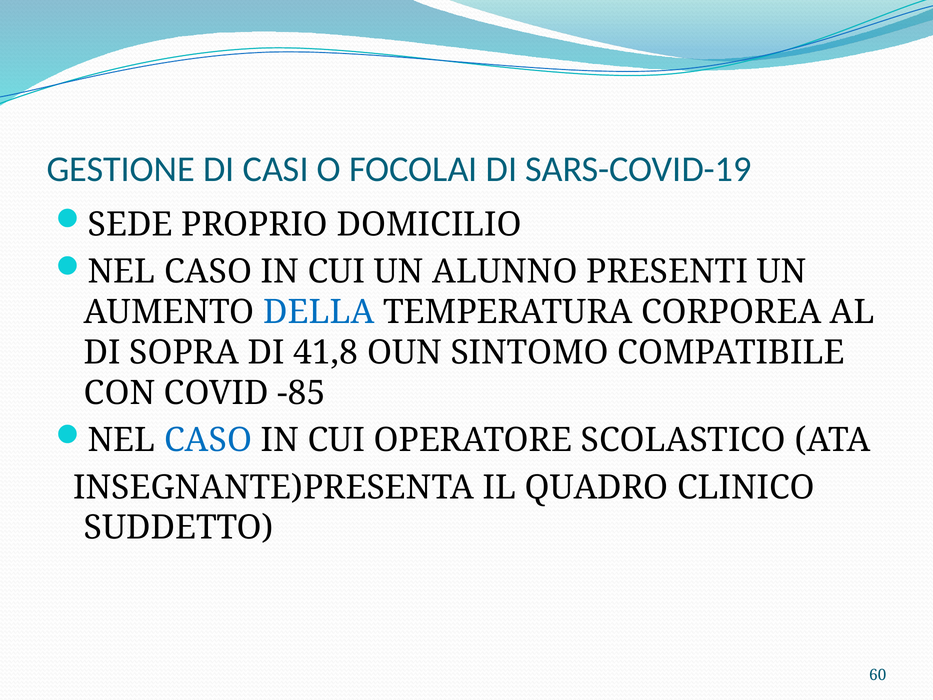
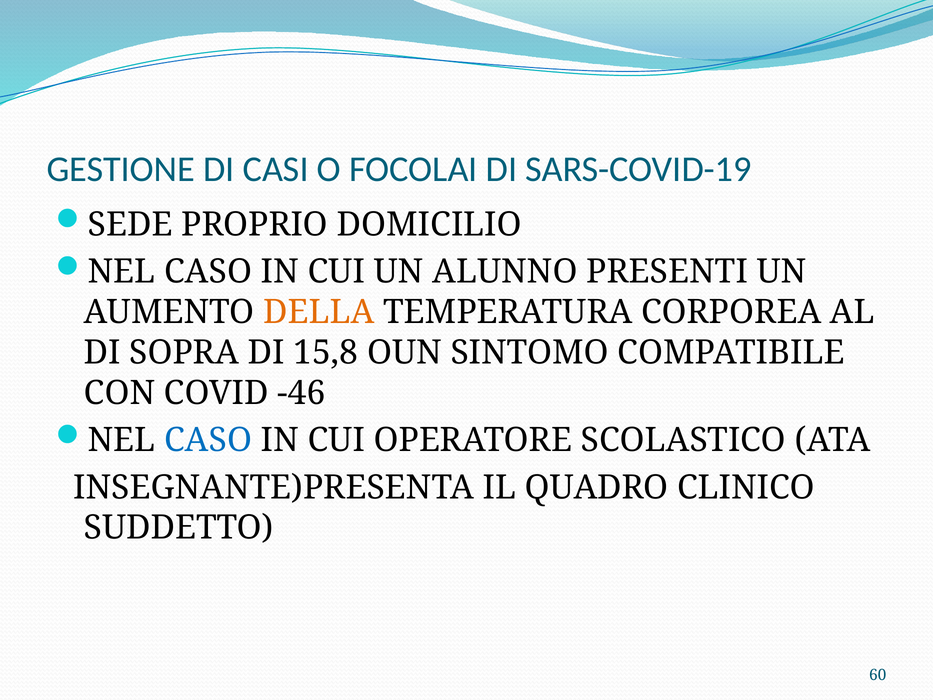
DELLA colour: blue -> orange
41,8: 41,8 -> 15,8
-85: -85 -> -46
